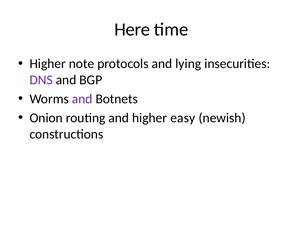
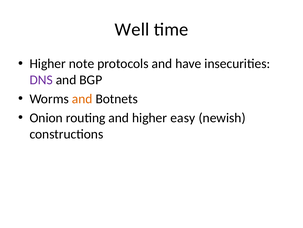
Here: Here -> Well
lying: lying -> have
and at (82, 99) colour: purple -> orange
